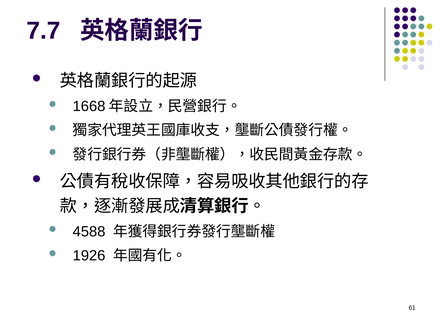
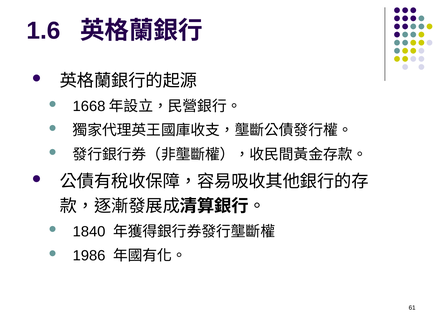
7.7: 7.7 -> 1.6
4588: 4588 -> 1840
1926: 1926 -> 1986
